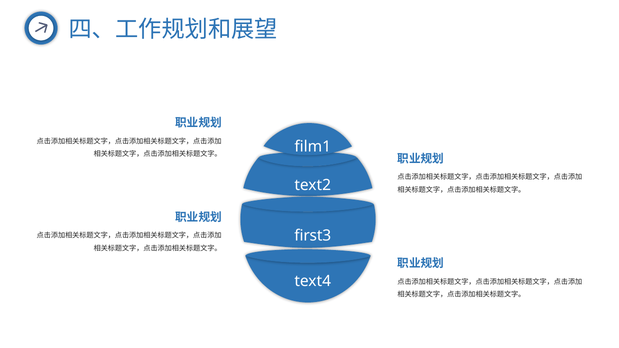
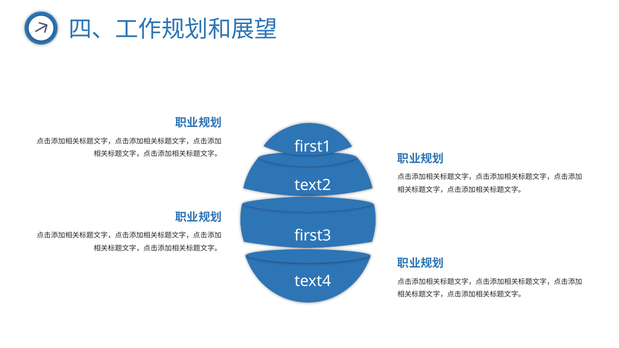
film1: film1 -> first1
